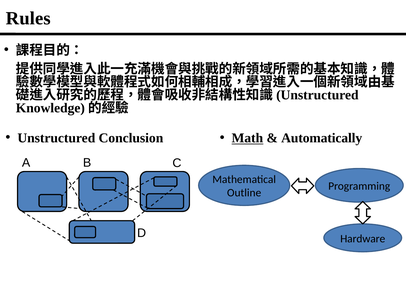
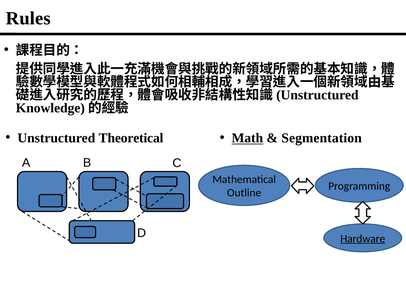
Conclusion: Conclusion -> Theoretical
Automatically: Automatically -> Segmentation
Hardware underline: none -> present
